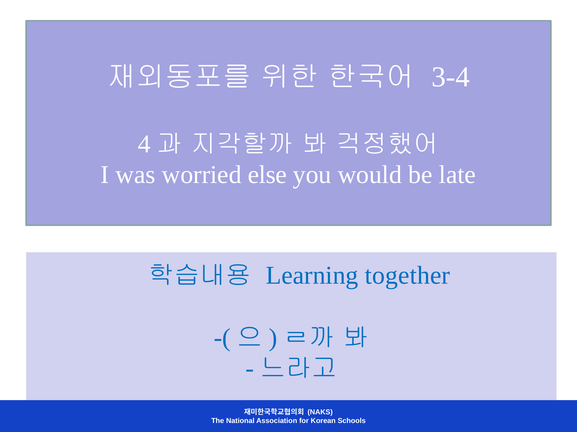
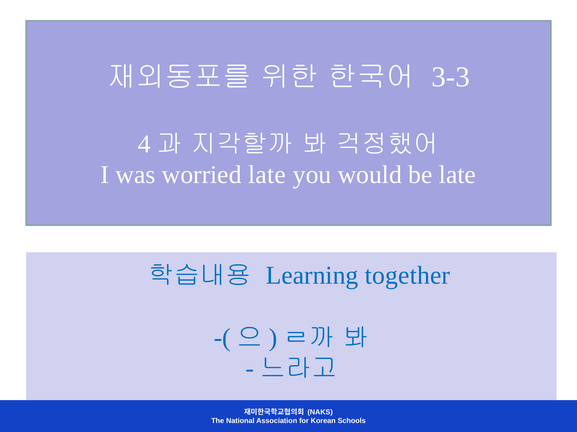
3-4: 3-4 -> 3-3
worried else: else -> late
